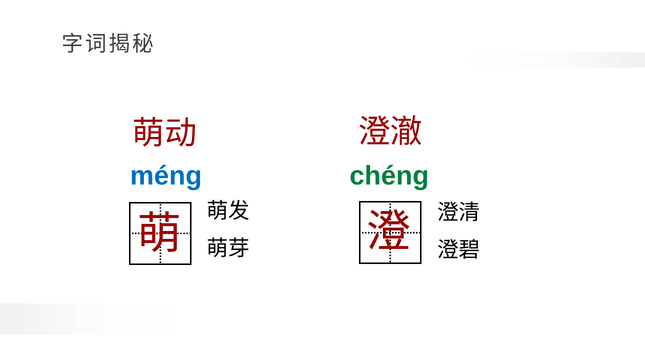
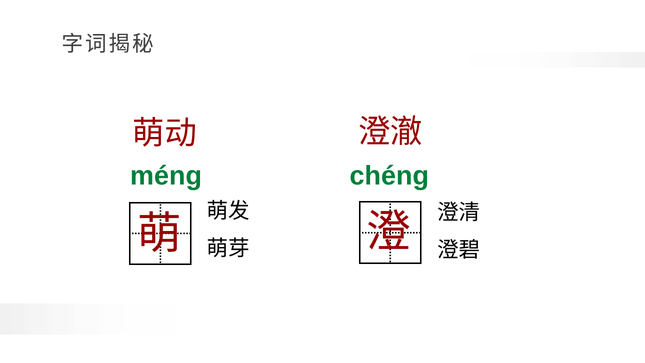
méng colour: blue -> green
